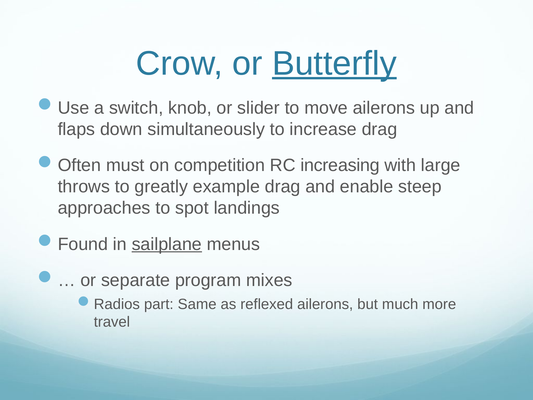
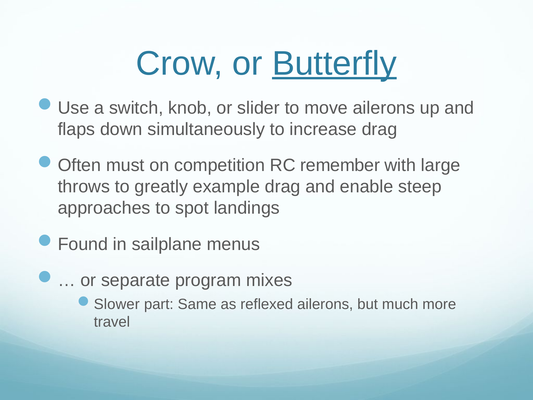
increasing: increasing -> remember
sailplane underline: present -> none
Radios: Radios -> Slower
